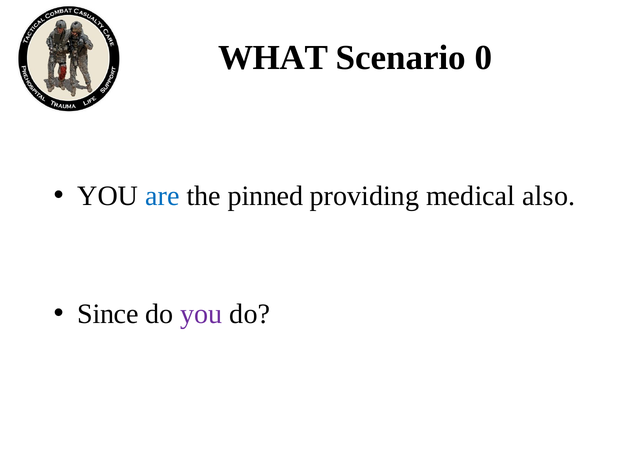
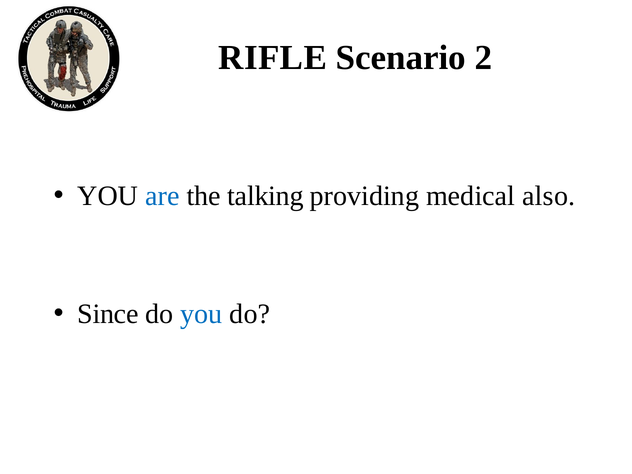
WHAT: WHAT -> RIFLE
0: 0 -> 2
pinned: pinned -> talking
you at (201, 314) colour: purple -> blue
